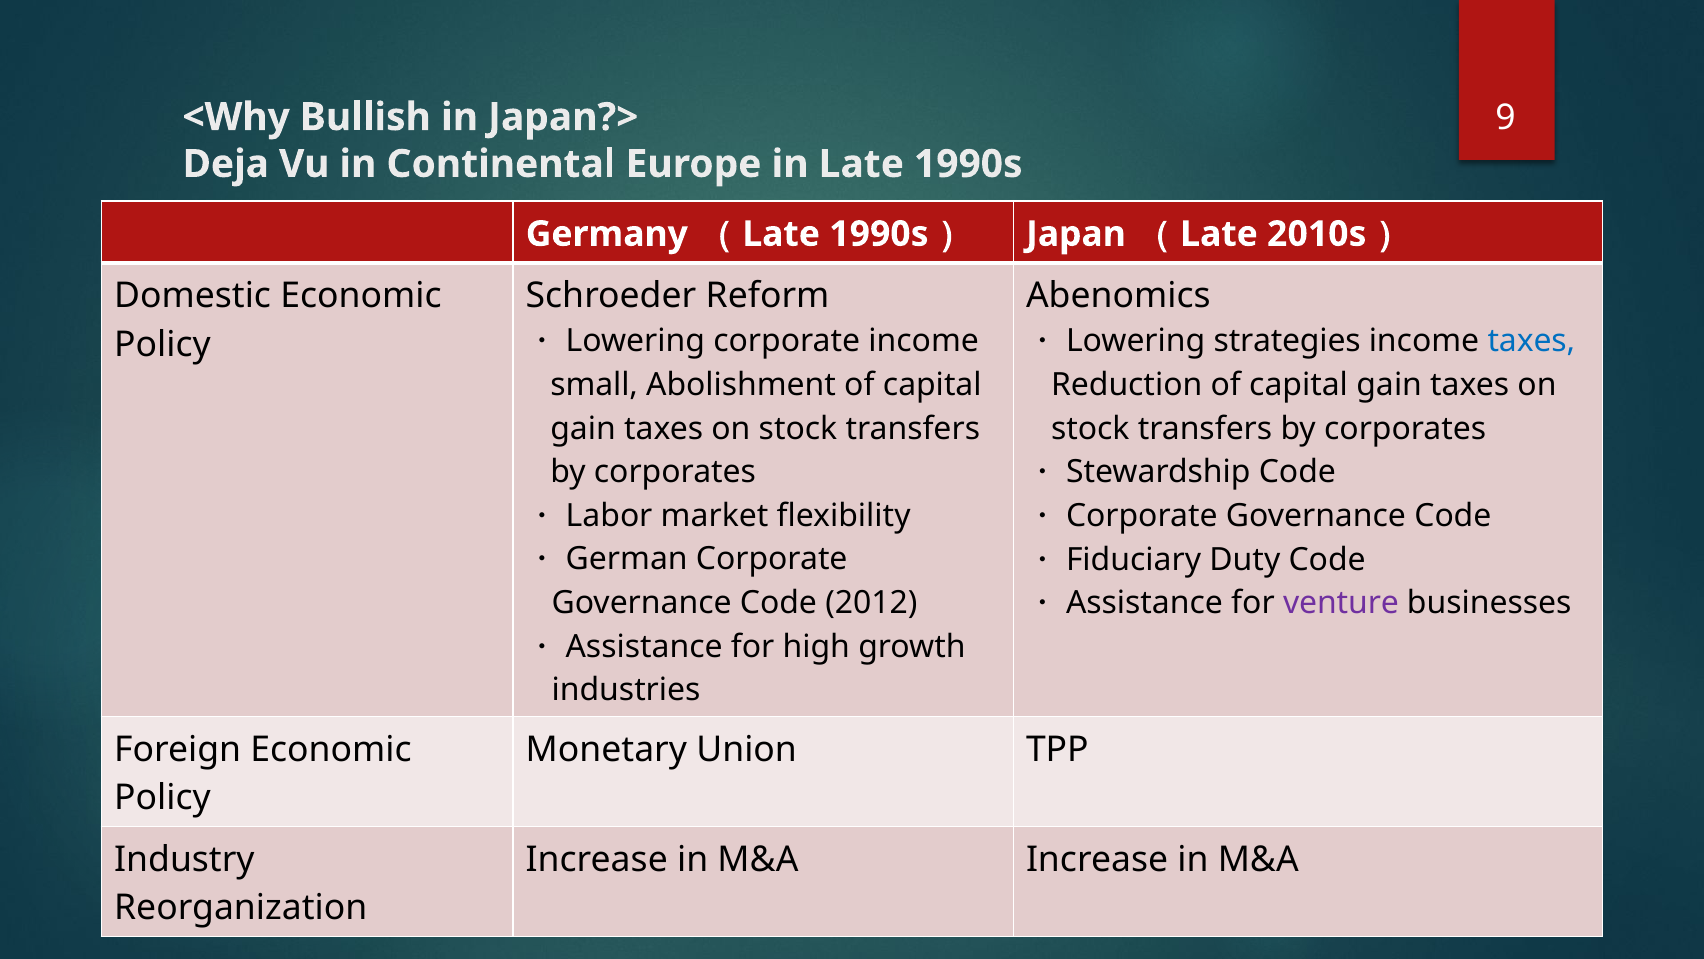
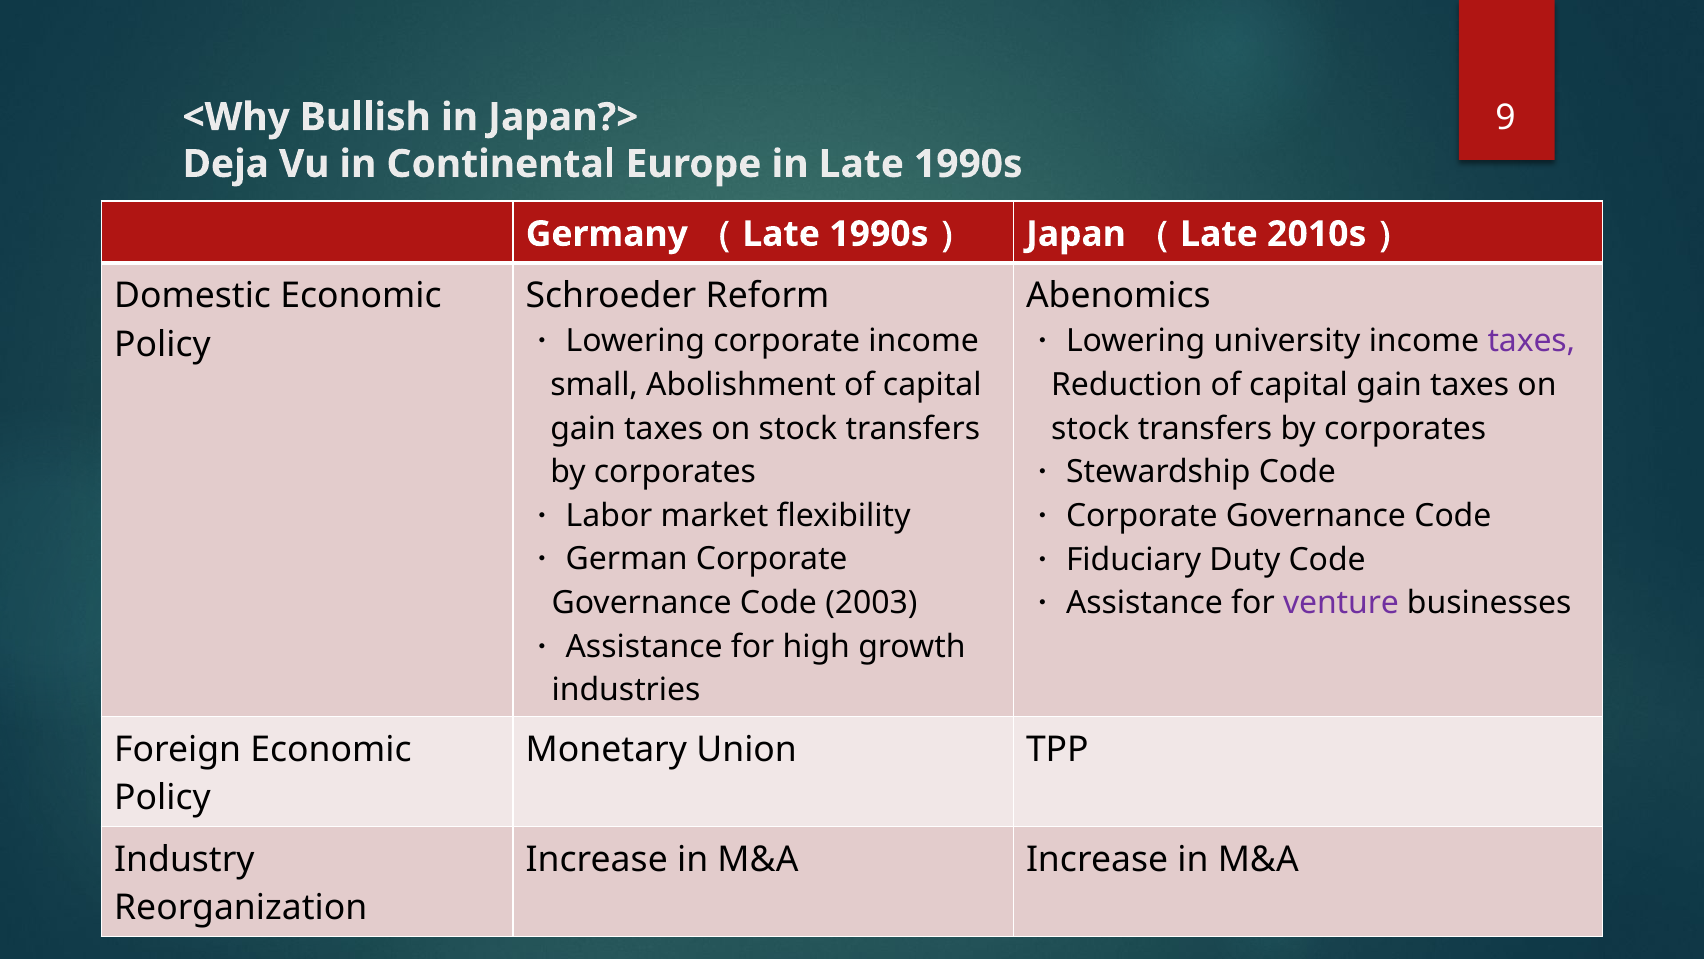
strategies: strategies -> university
taxes at (1531, 341) colour: blue -> purple
2012: 2012 -> 2003
